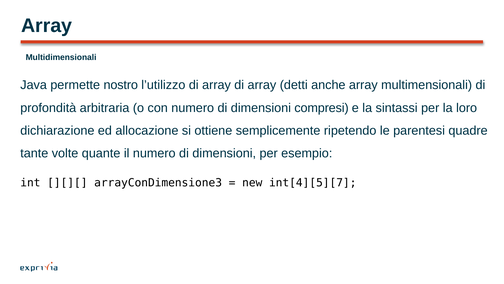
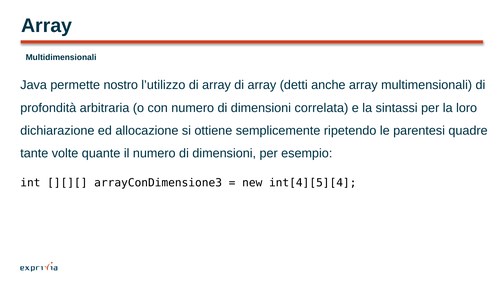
compresi: compresi -> correlata
int[4][5][7: int[4][5][7 -> int[4][5][4
